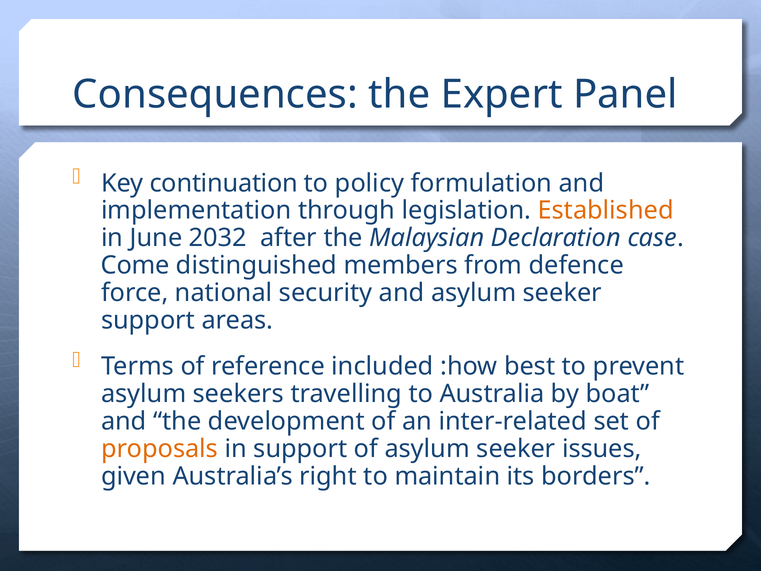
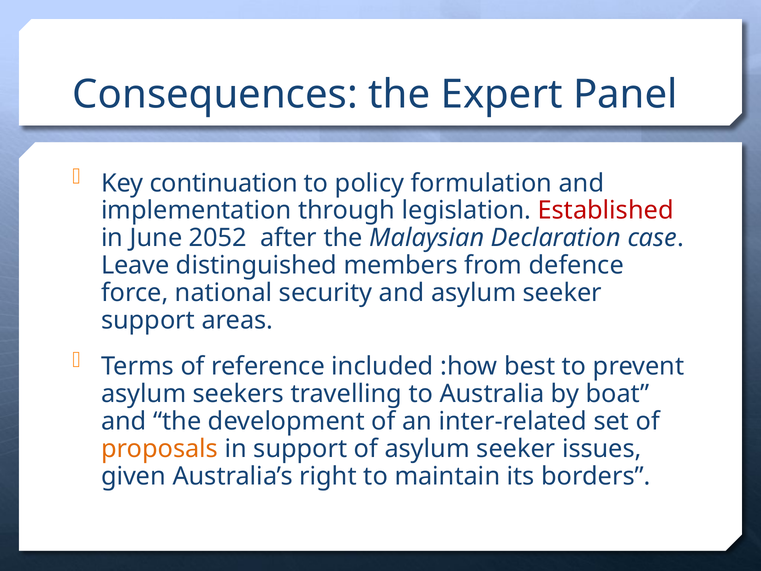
Established colour: orange -> red
2032: 2032 -> 2052
Come: Come -> Leave
